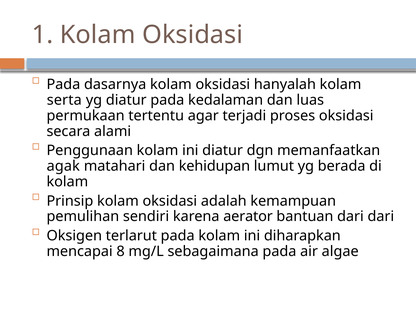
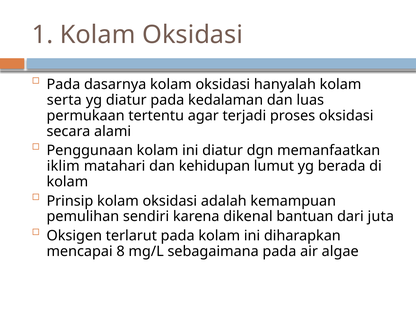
agak: agak -> iklim
aerator: aerator -> dikenal
dari dari: dari -> juta
